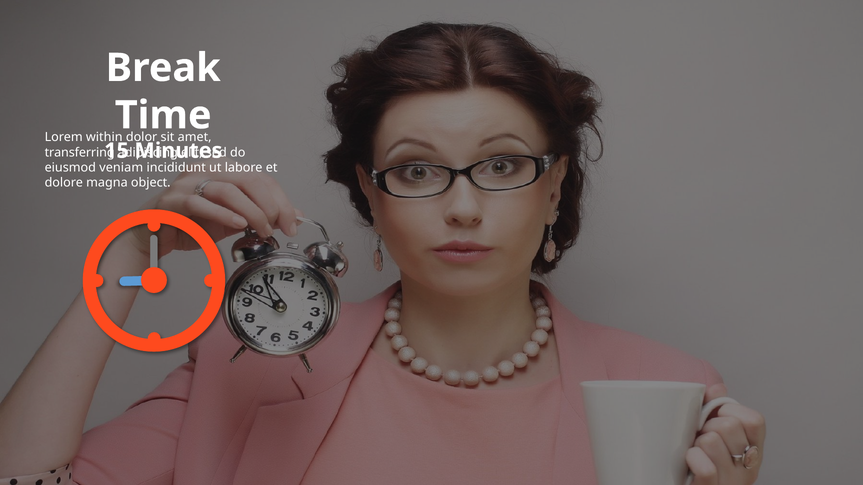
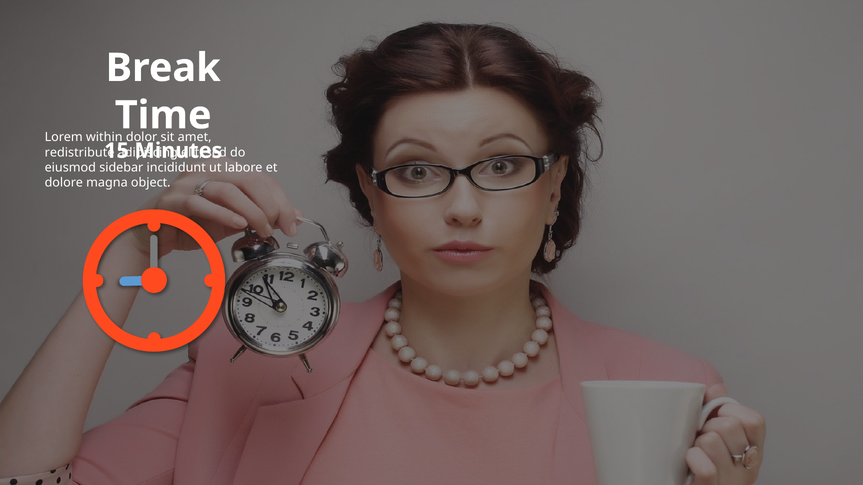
transferring: transferring -> redistribute
veniam: veniam -> sidebar
